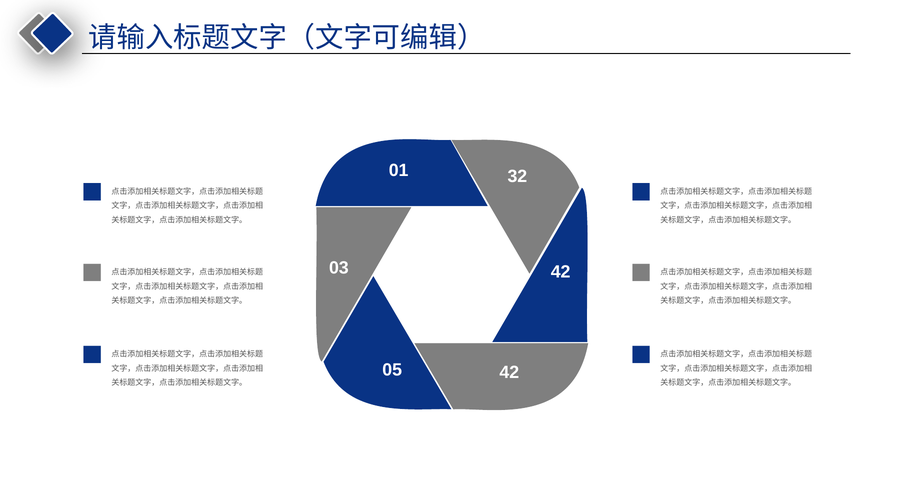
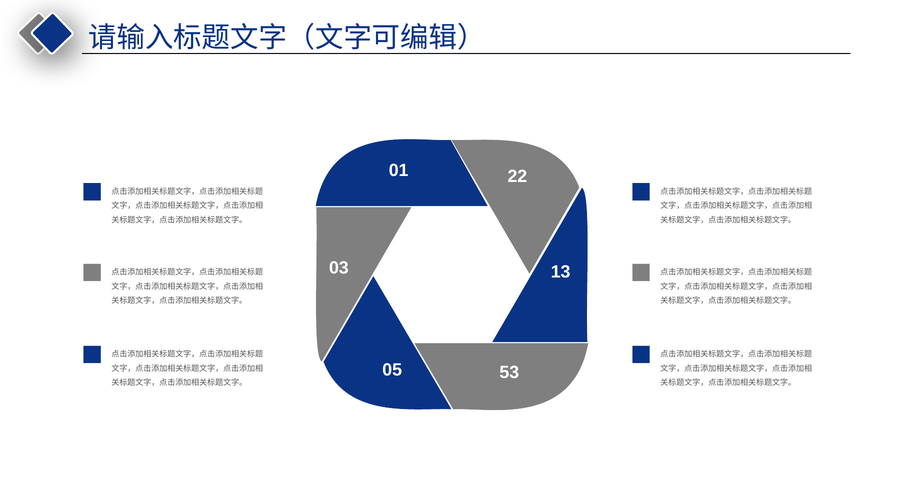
32: 32 -> 22
03 42: 42 -> 13
05 42: 42 -> 53
